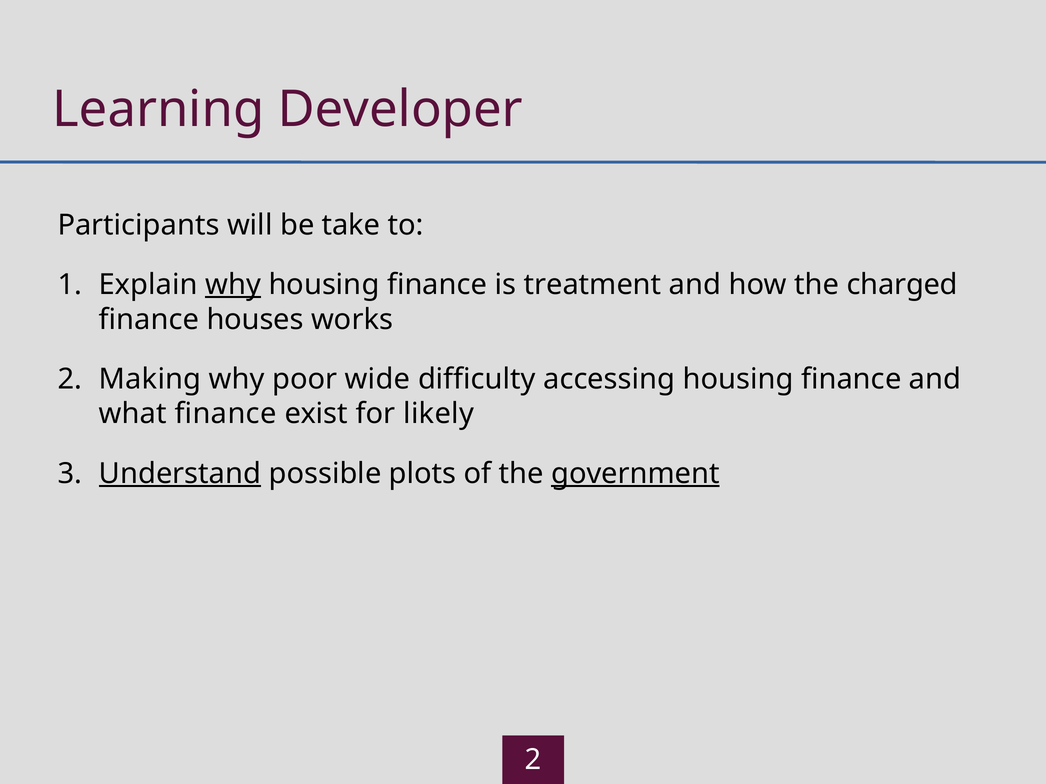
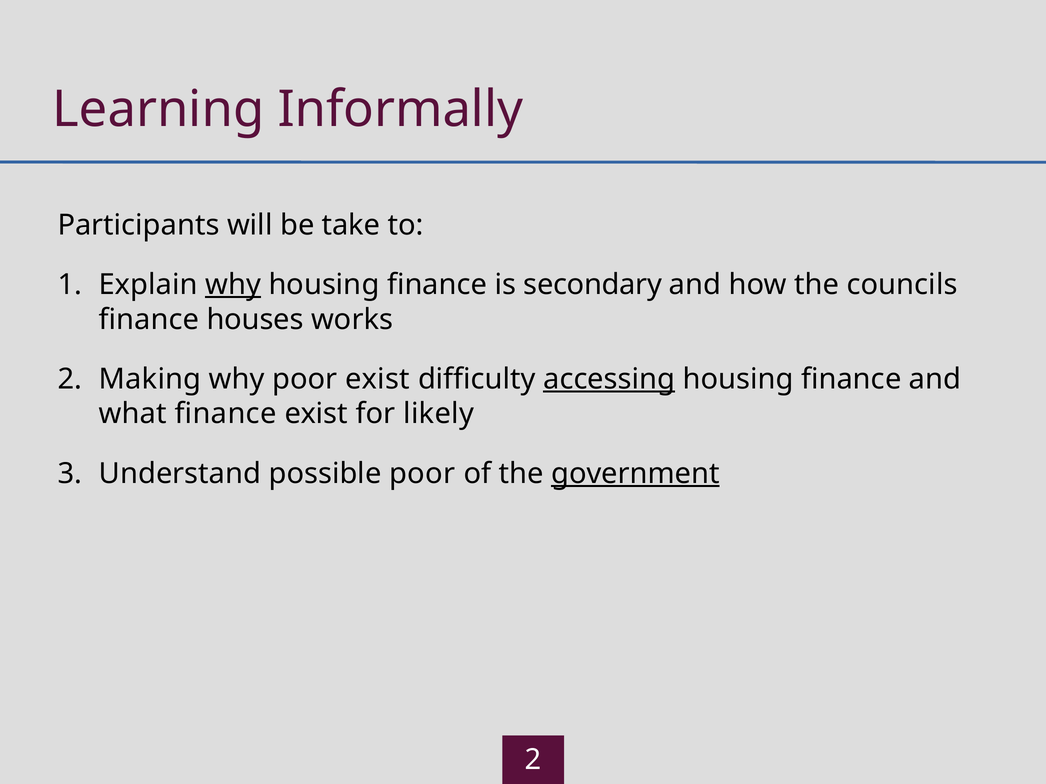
Developer: Developer -> Informally
treatment: treatment -> secondary
charged: charged -> councils
poor wide: wide -> exist
accessing underline: none -> present
Understand underline: present -> none
possible plots: plots -> poor
